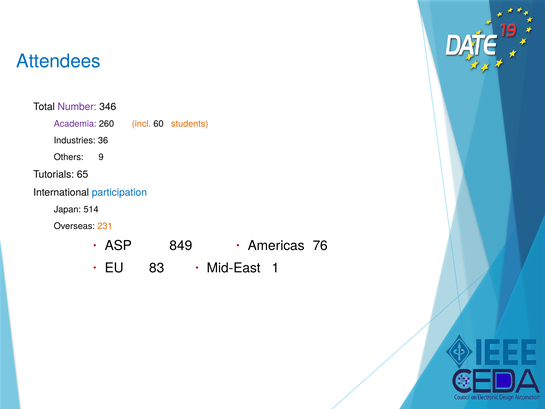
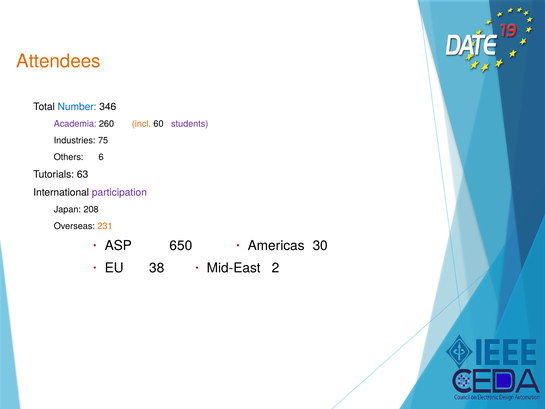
Attendees colour: blue -> orange
Number colour: purple -> blue
students colour: orange -> purple
36: 36 -> 75
9: 9 -> 6
65: 65 -> 63
participation colour: blue -> purple
514: 514 -> 208
849: 849 -> 650
76: 76 -> 30
83: 83 -> 38
1: 1 -> 2
